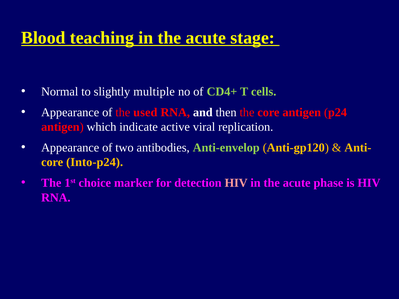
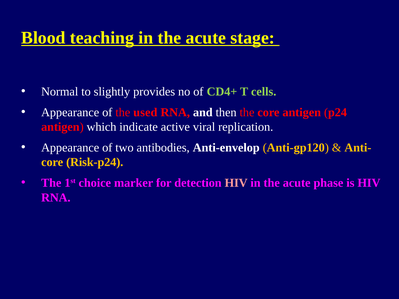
multiple: multiple -> provides
Anti-envelop colour: light green -> white
Into-p24: Into-p24 -> Risk-p24
